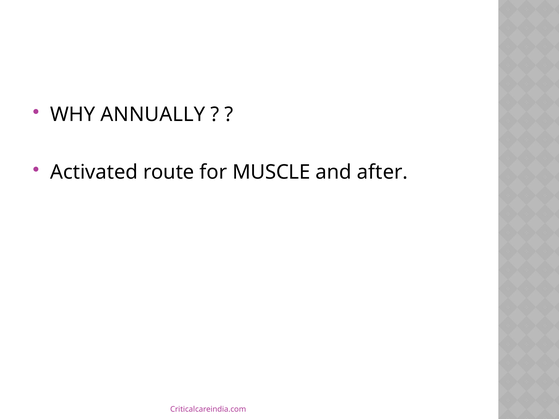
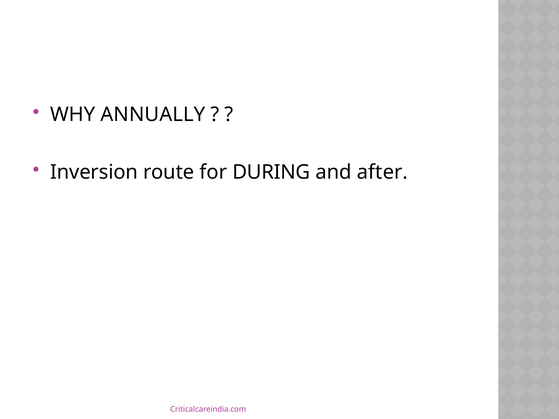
Activated: Activated -> Inversion
MUSCLE: MUSCLE -> DURING
